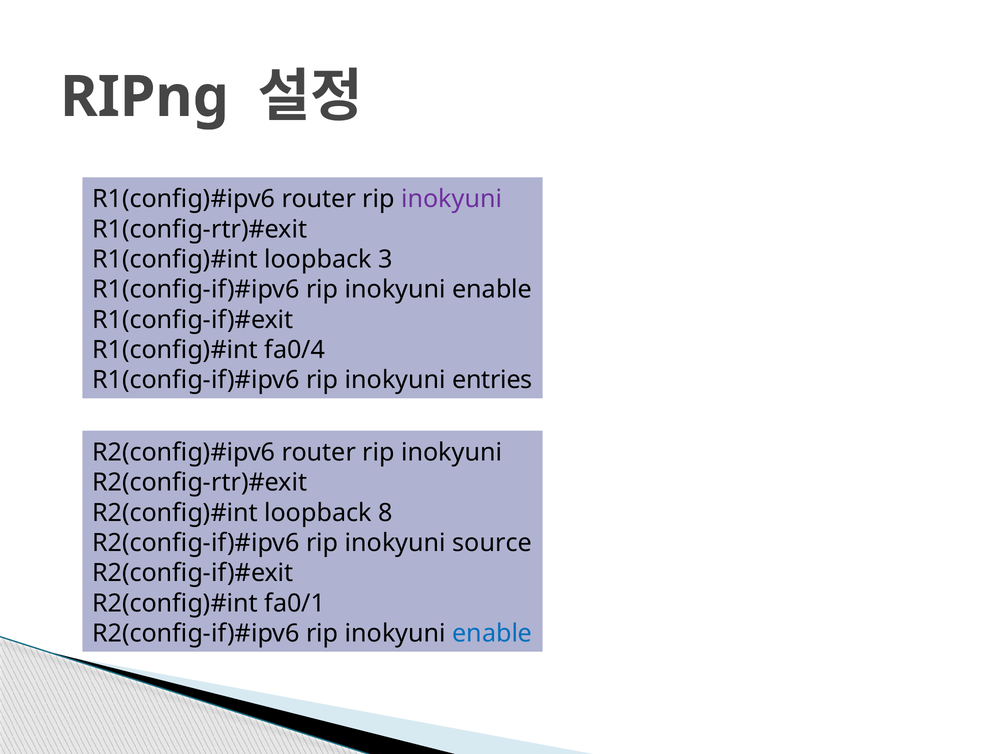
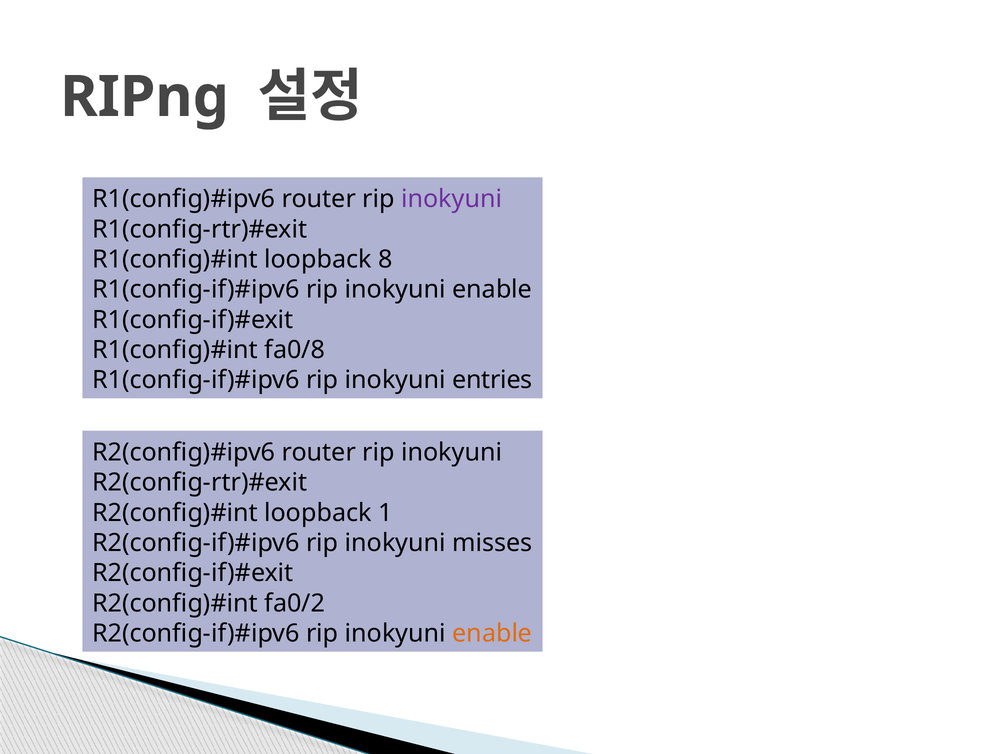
3: 3 -> 8
fa0/4: fa0/4 -> fa0/8
8: 8 -> 1
source: source -> misses
fa0/1: fa0/1 -> fa0/2
enable at (492, 633) colour: blue -> orange
